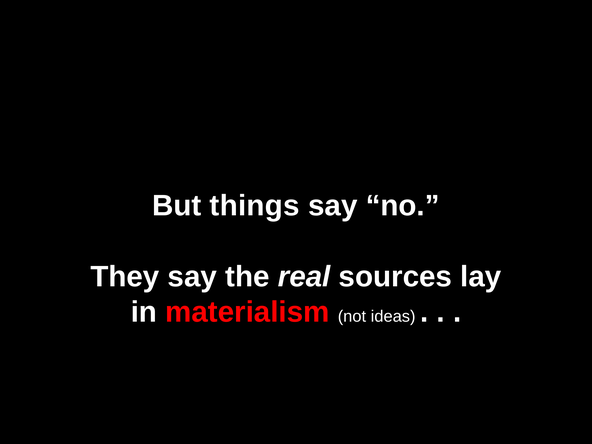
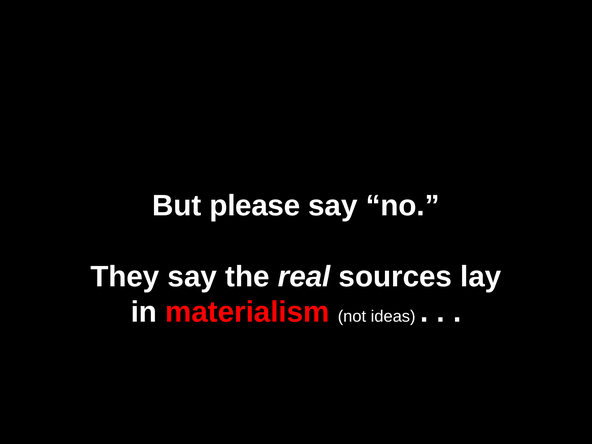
things: things -> please
